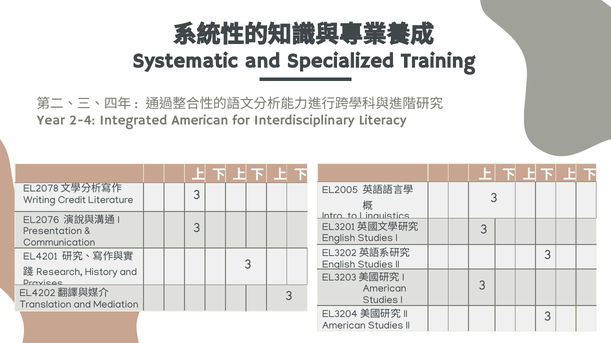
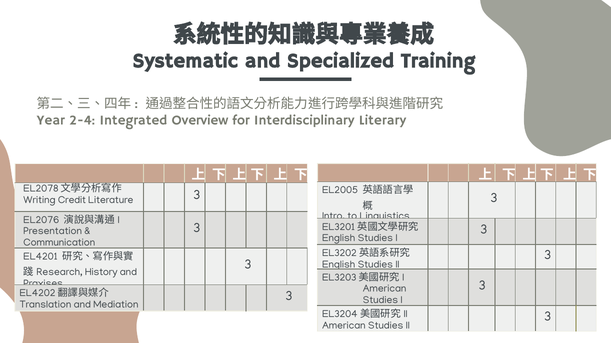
Integrated American: American -> Overview
Literacy: Literacy -> Literary
